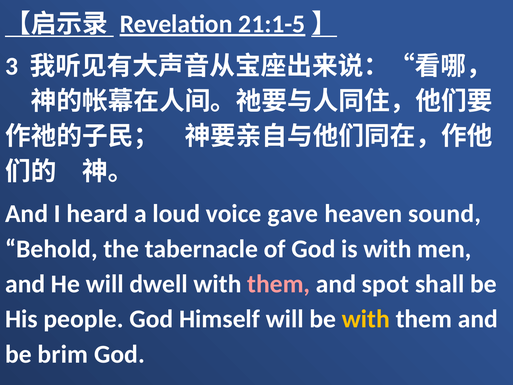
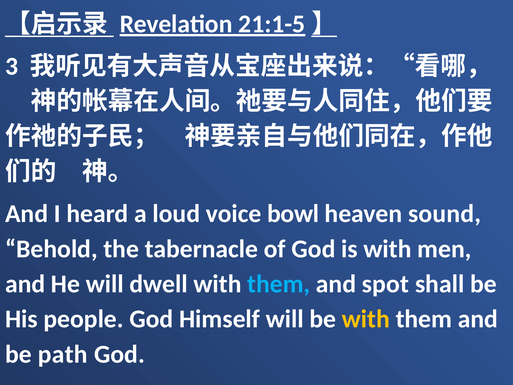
gave: gave -> bowl
them at (279, 284) colour: pink -> light blue
brim: brim -> path
